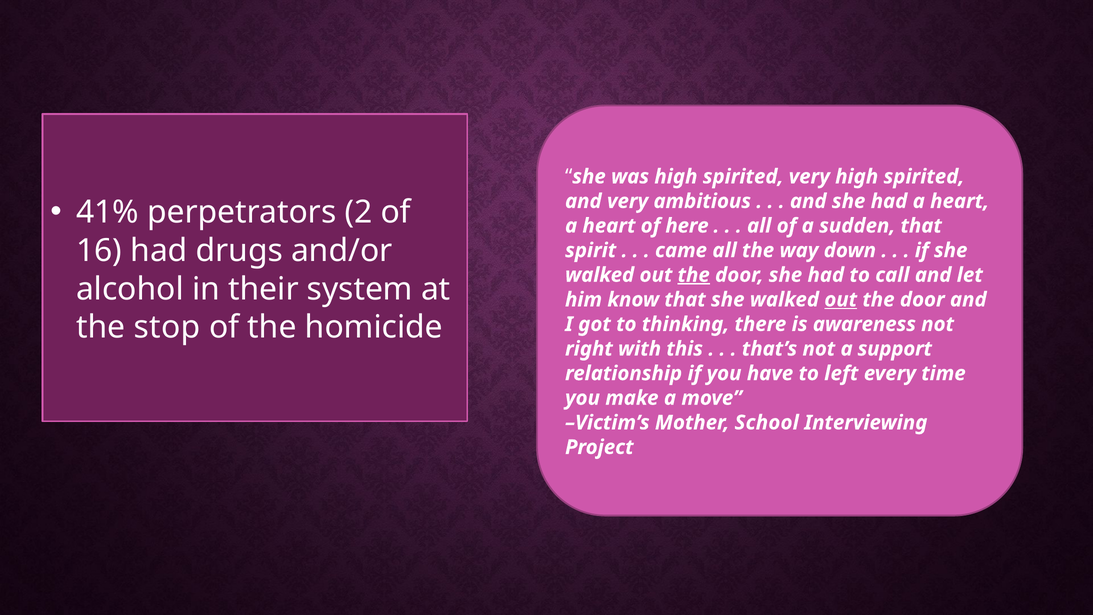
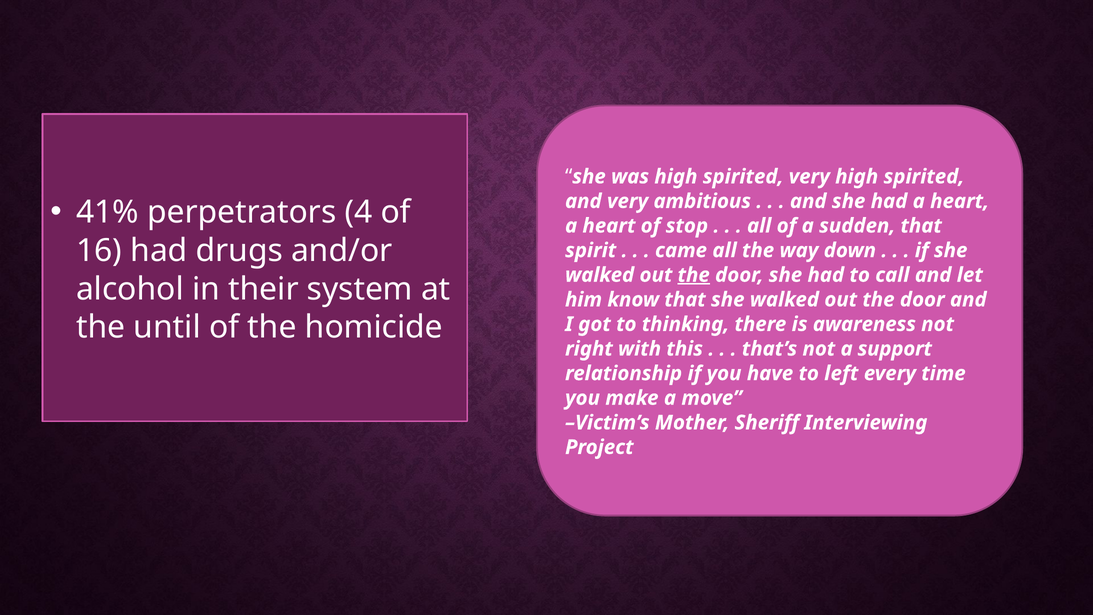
2: 2 -> 4
here: here -> stop
out at (841, 300) underline: present -> none
stop: stop -> until
School: School -> Sheriff
